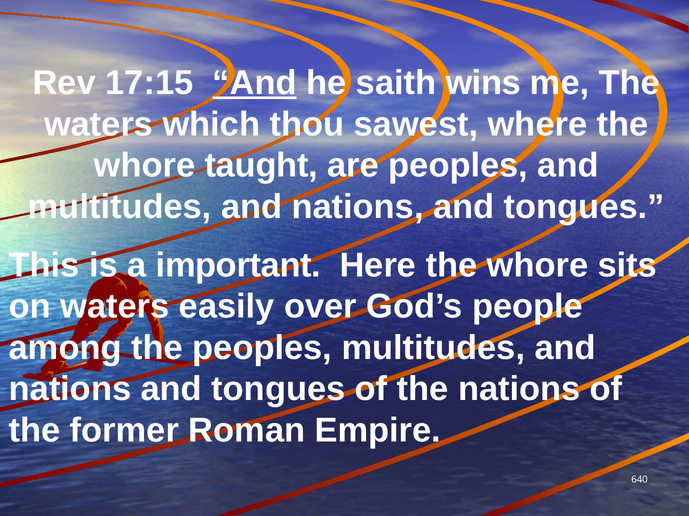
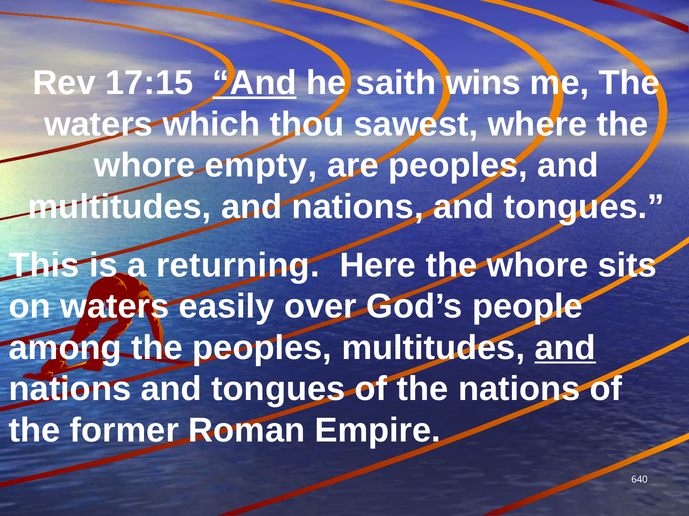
taught: taught -> empty
important: important -> returning
and at (565, 348) underline: none -> present
